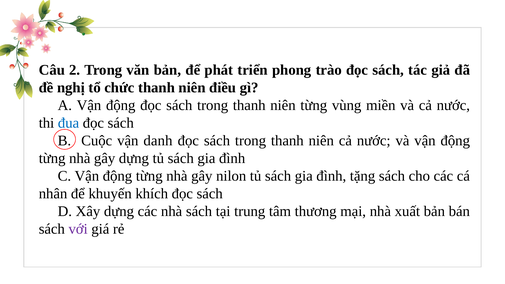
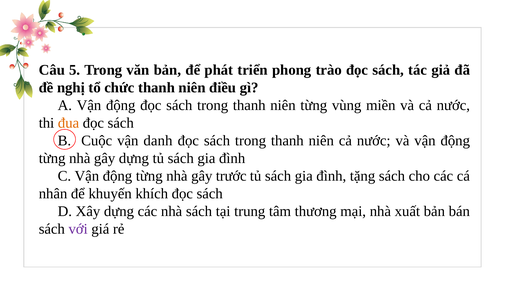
2: 2 -> 5
đua colour: blue -> orange
nilon: nilon -> trước
